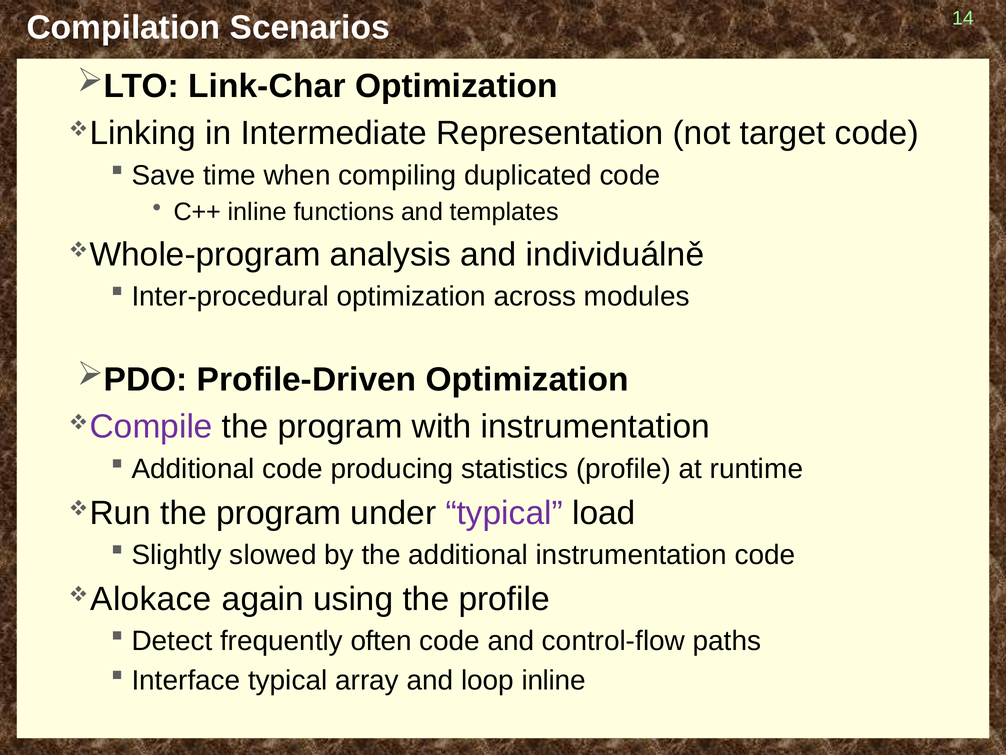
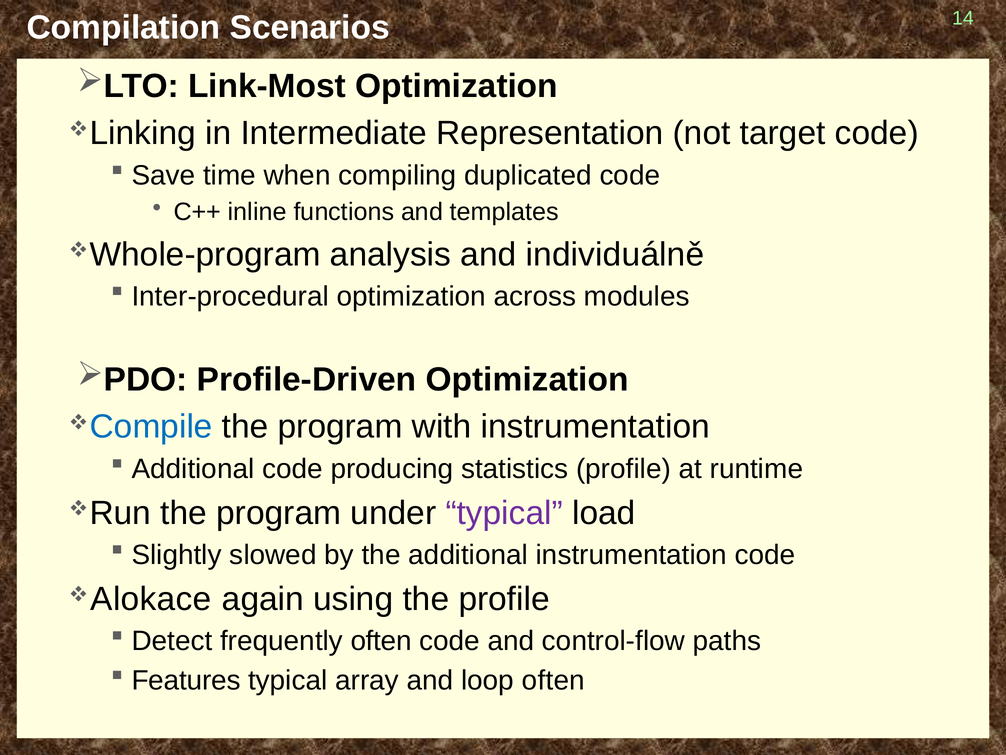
Link-Char: Link-Char -> Link-Most
Compile colour: purple -> blue
Interface: Interface -> Features
loop inline: inline -> often
